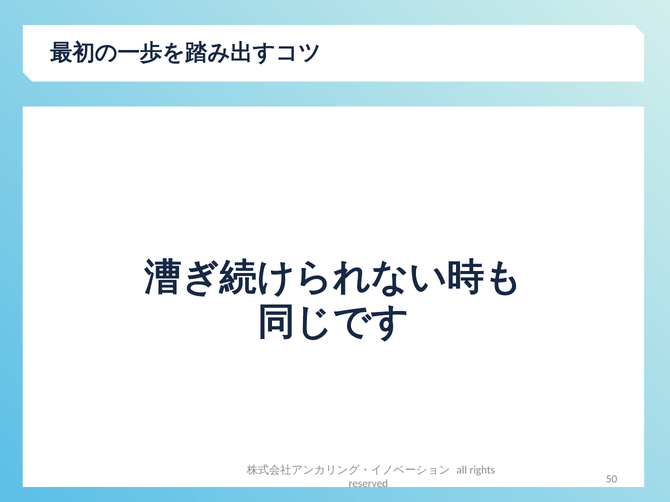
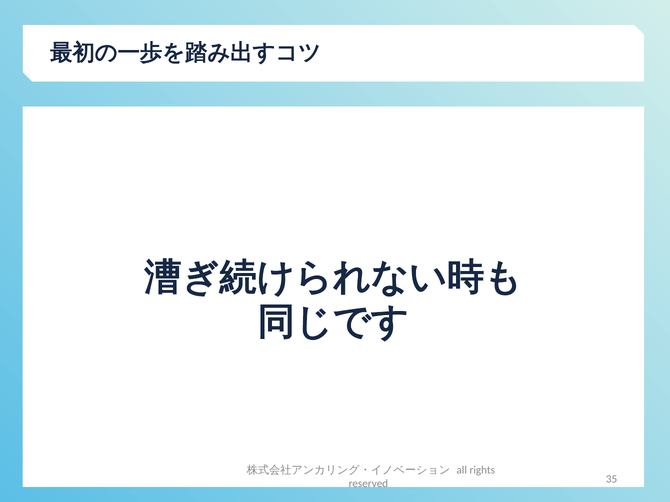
50: 50 -> 35
